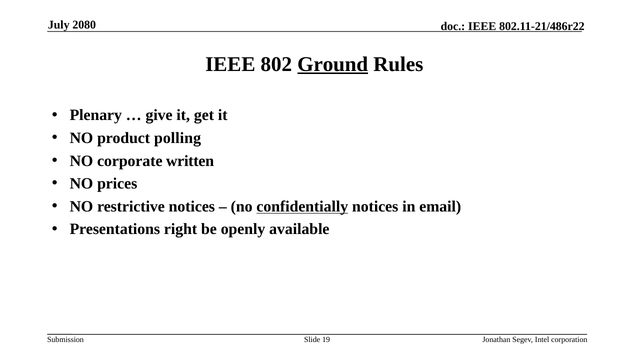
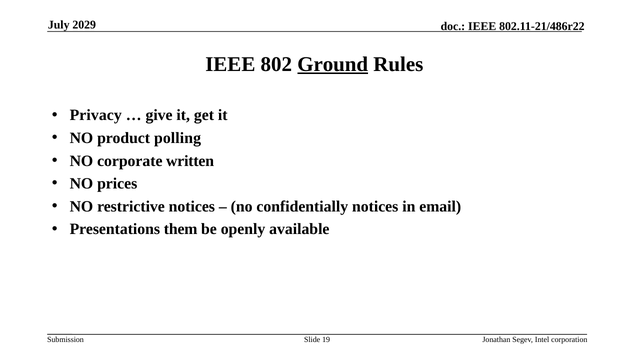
2080: 2080 -> 2029
Plenary: Plenary -> Privacy
confidentially underline: present -> none
right: right -> them
